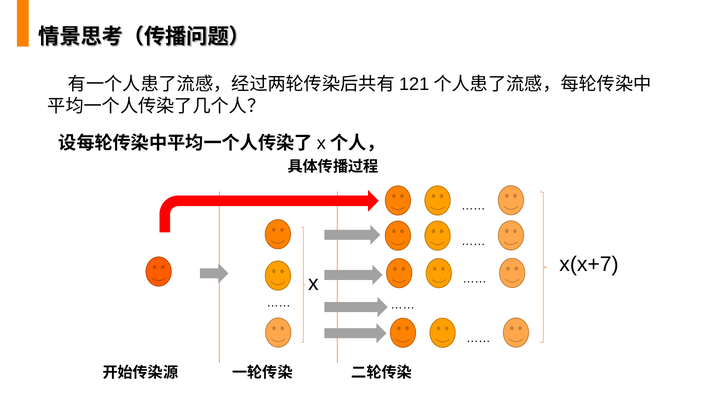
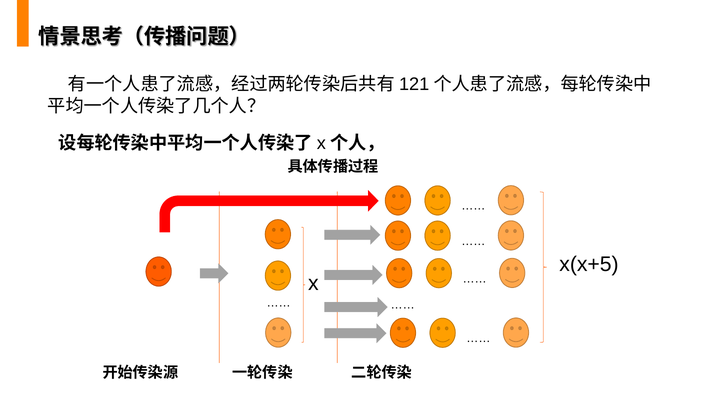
x(x+7: x(x+7 -> x(x+5
